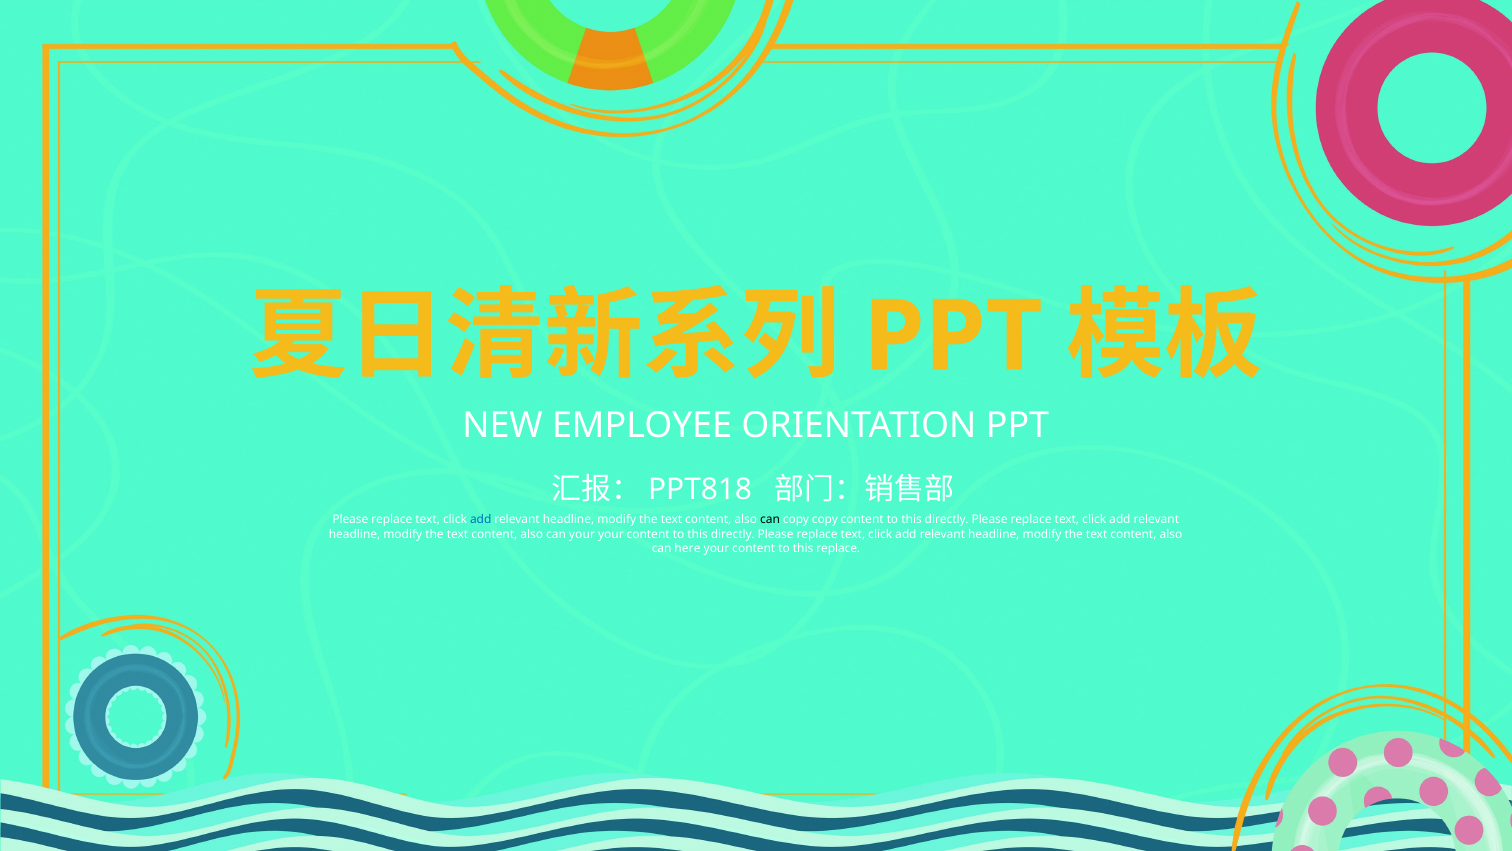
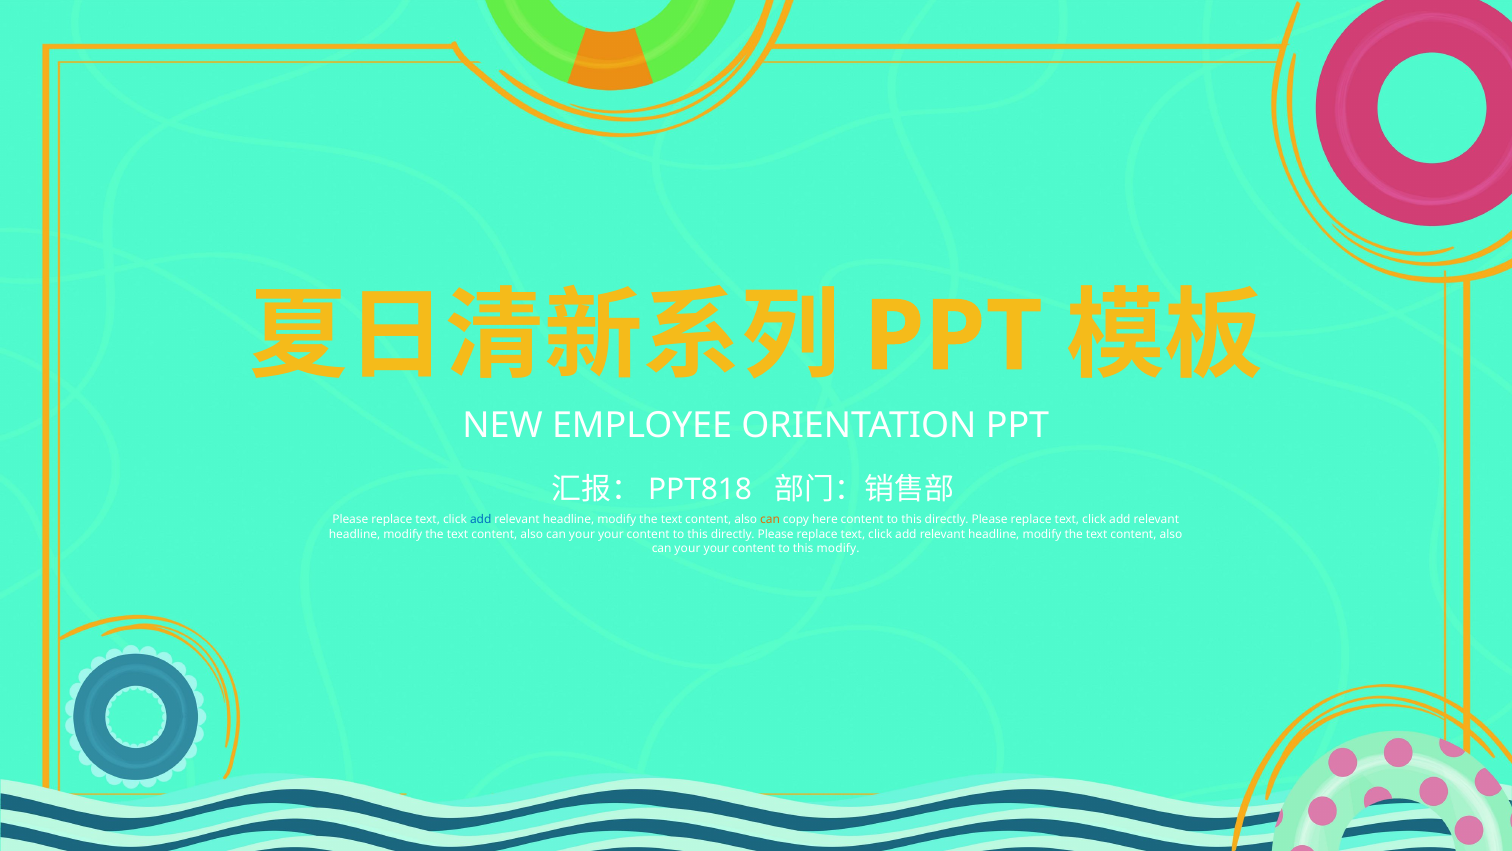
can at (770, 520) colour: black -> orange
copy copy: copy -> here
here at (687, 548): here -> your
this replace: replace -> modify
